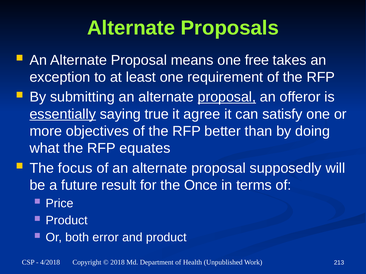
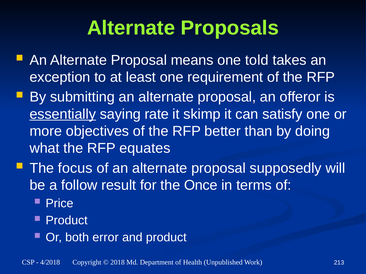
free: free -> told
proposal at (227, 97) underline: present -> none
true: true -> rate
agree: agree -> skimp
future: future -> follow
